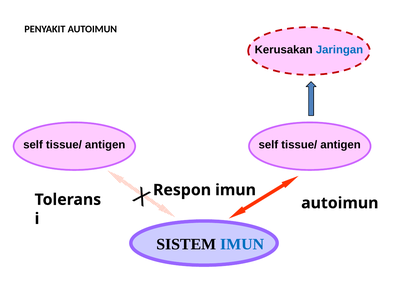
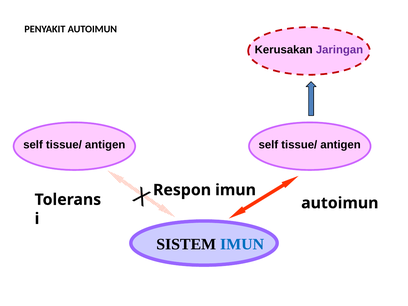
Jaringan colour: blue -> purple
